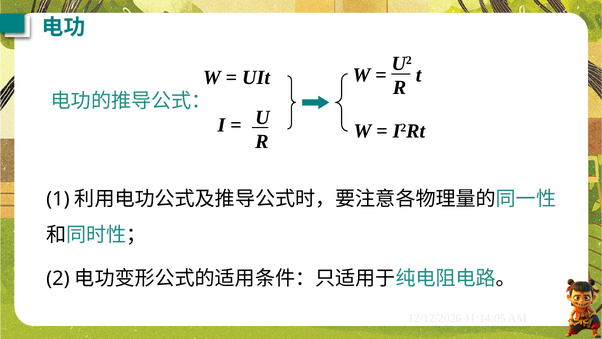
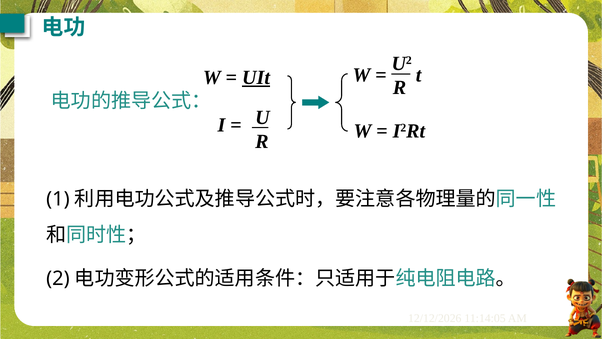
UIt underline: none -> present
